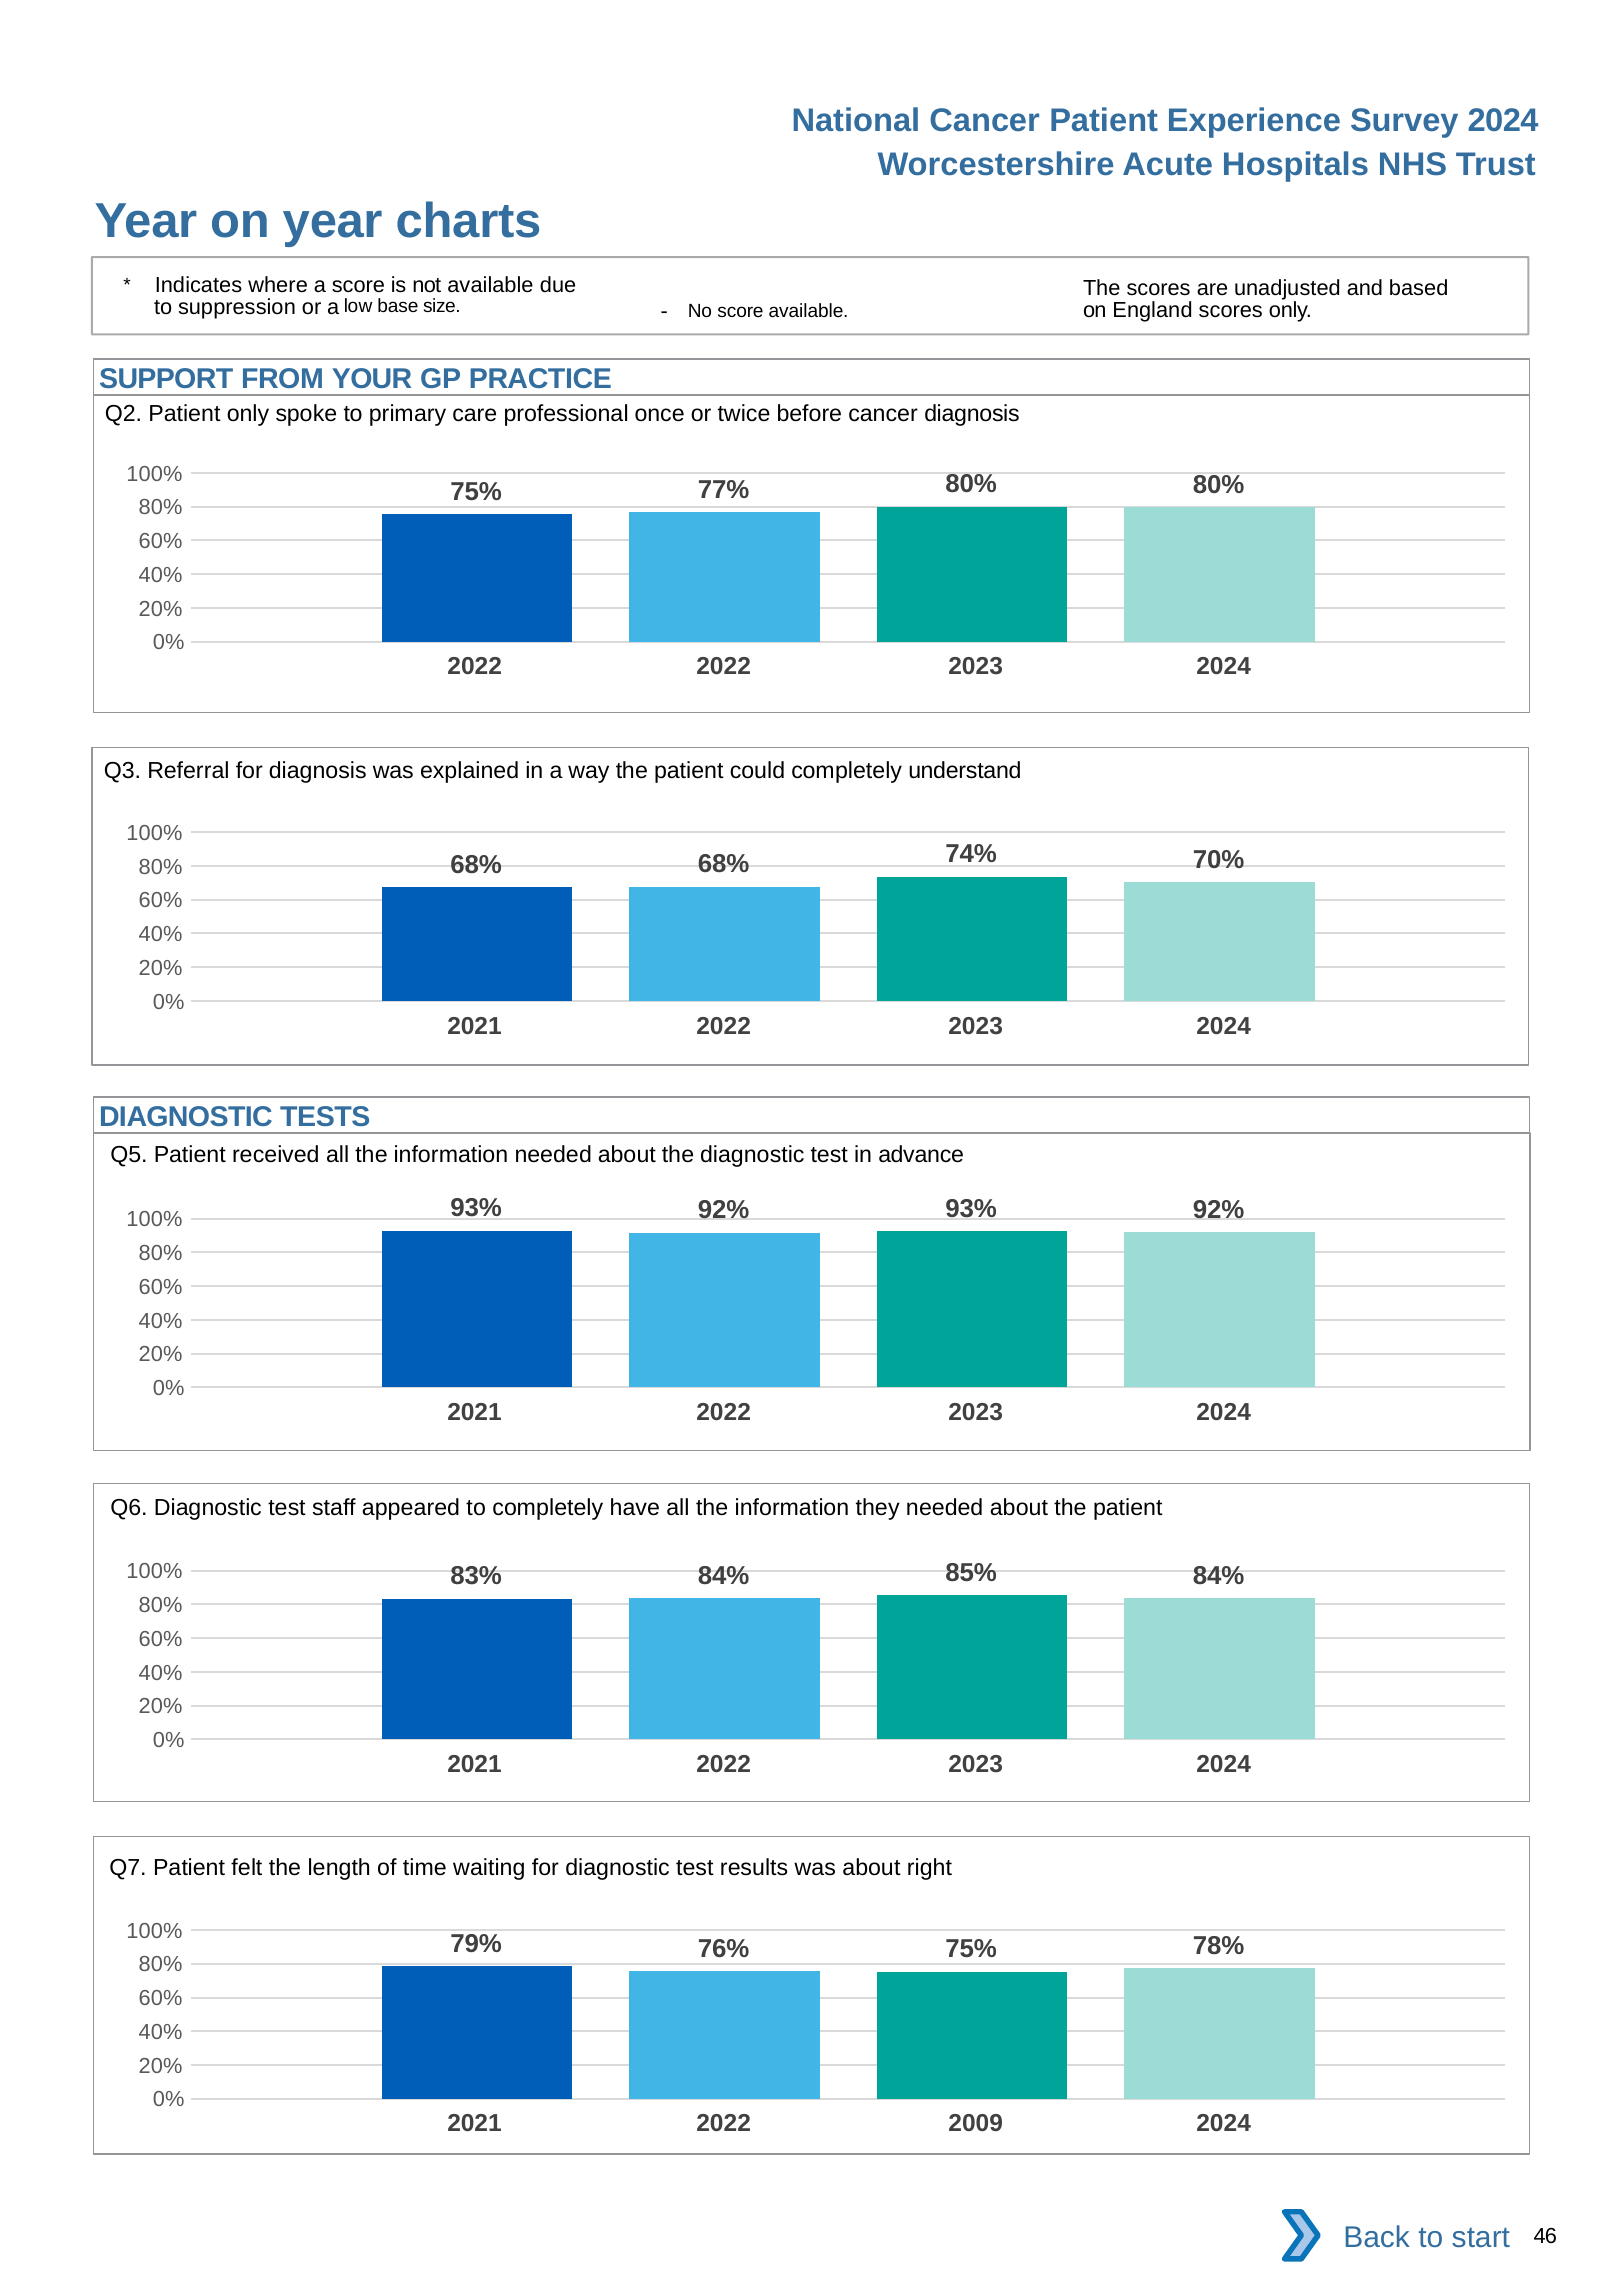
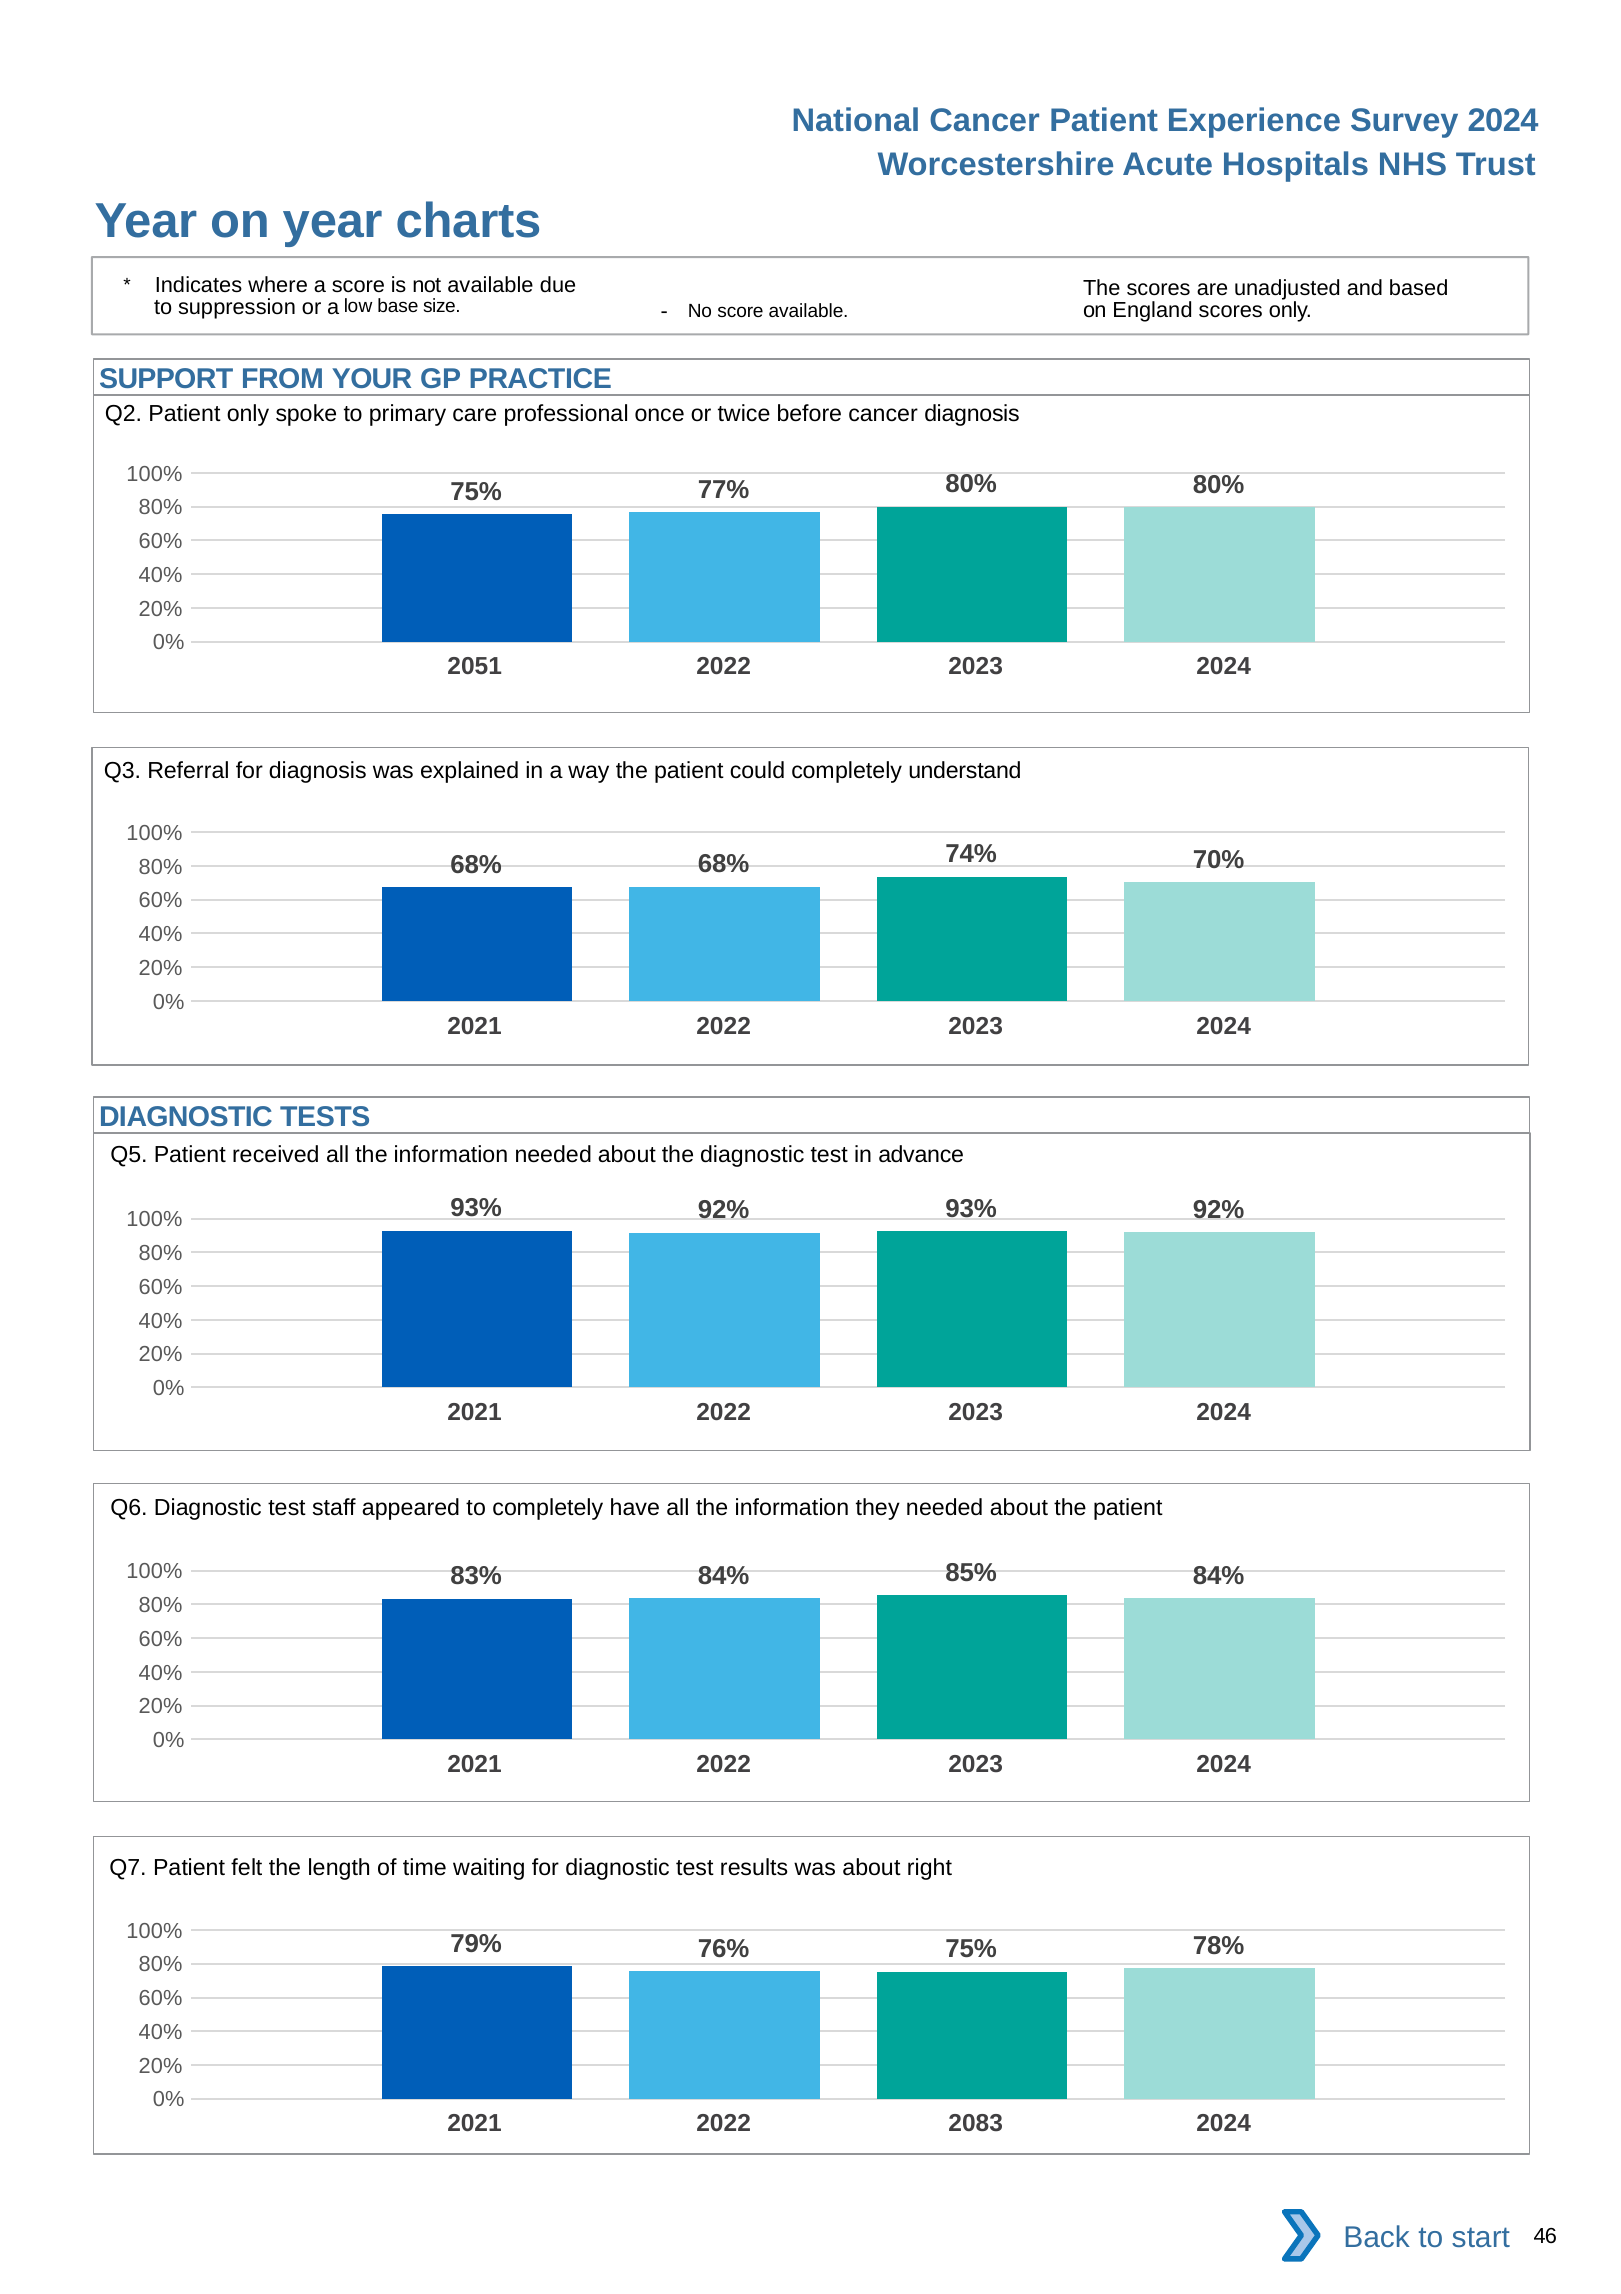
2022 at (475, 666): 2022 -> 2051
2009: 2009 -> 2083
